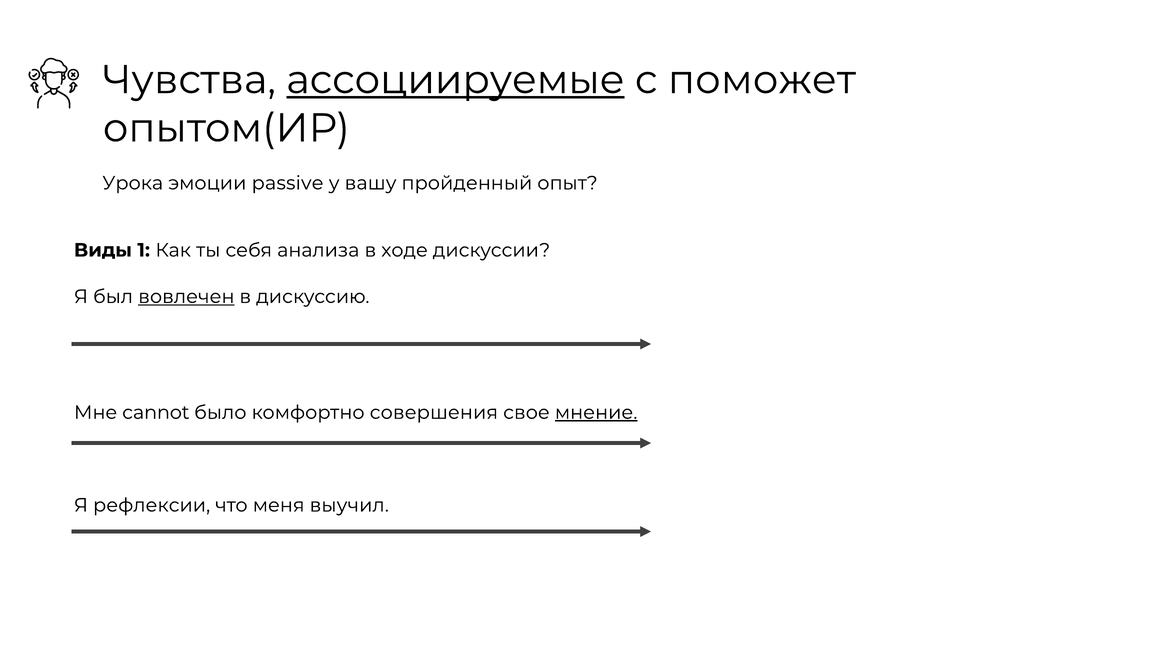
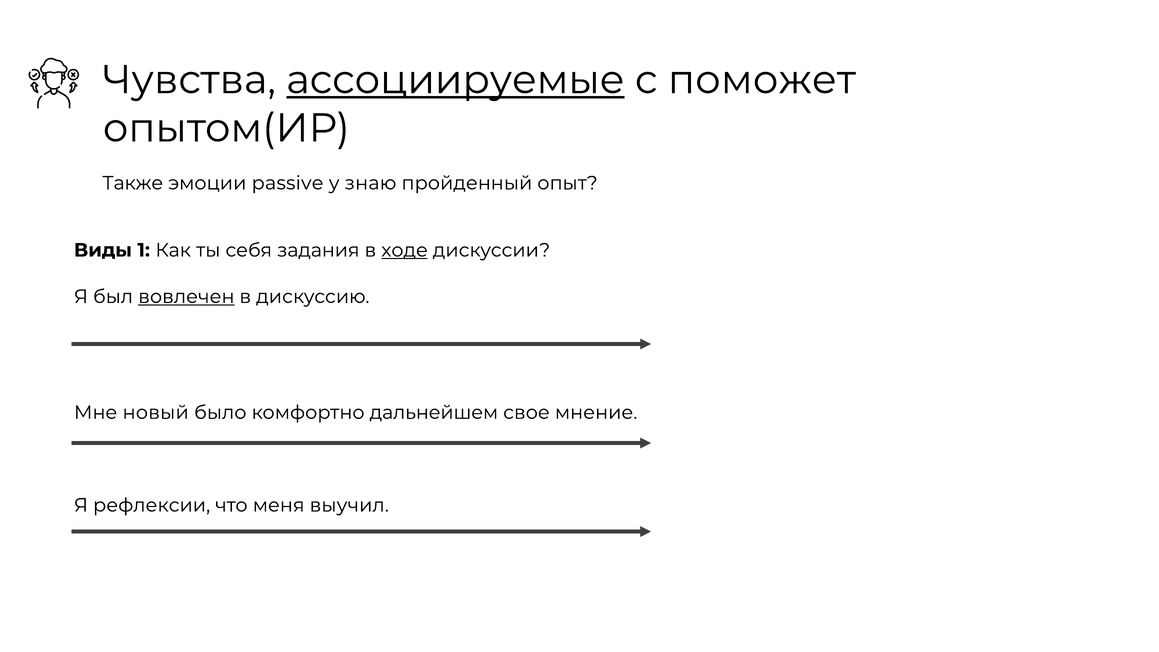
Урока: Урока -> Также
вашу: вашу -> знаю
анализа: анализа -> задания
ходе underline: none -> present
cannot: cannot -> новый
совершения: совершения -> дальнейшем
мнение underline: present -> none
